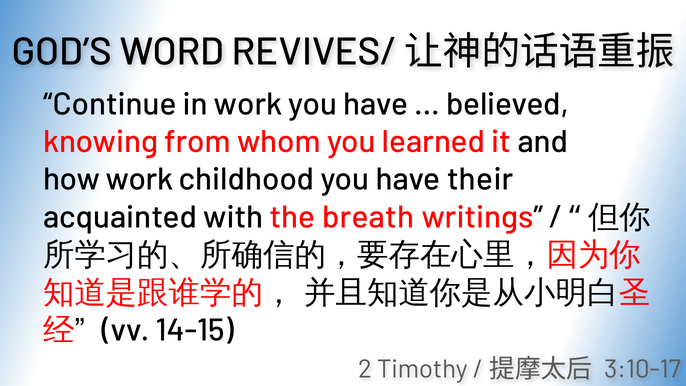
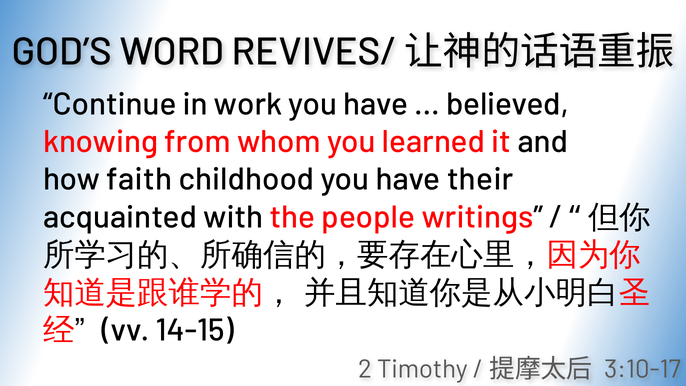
how work: work -> faith
breath: breath -> people
